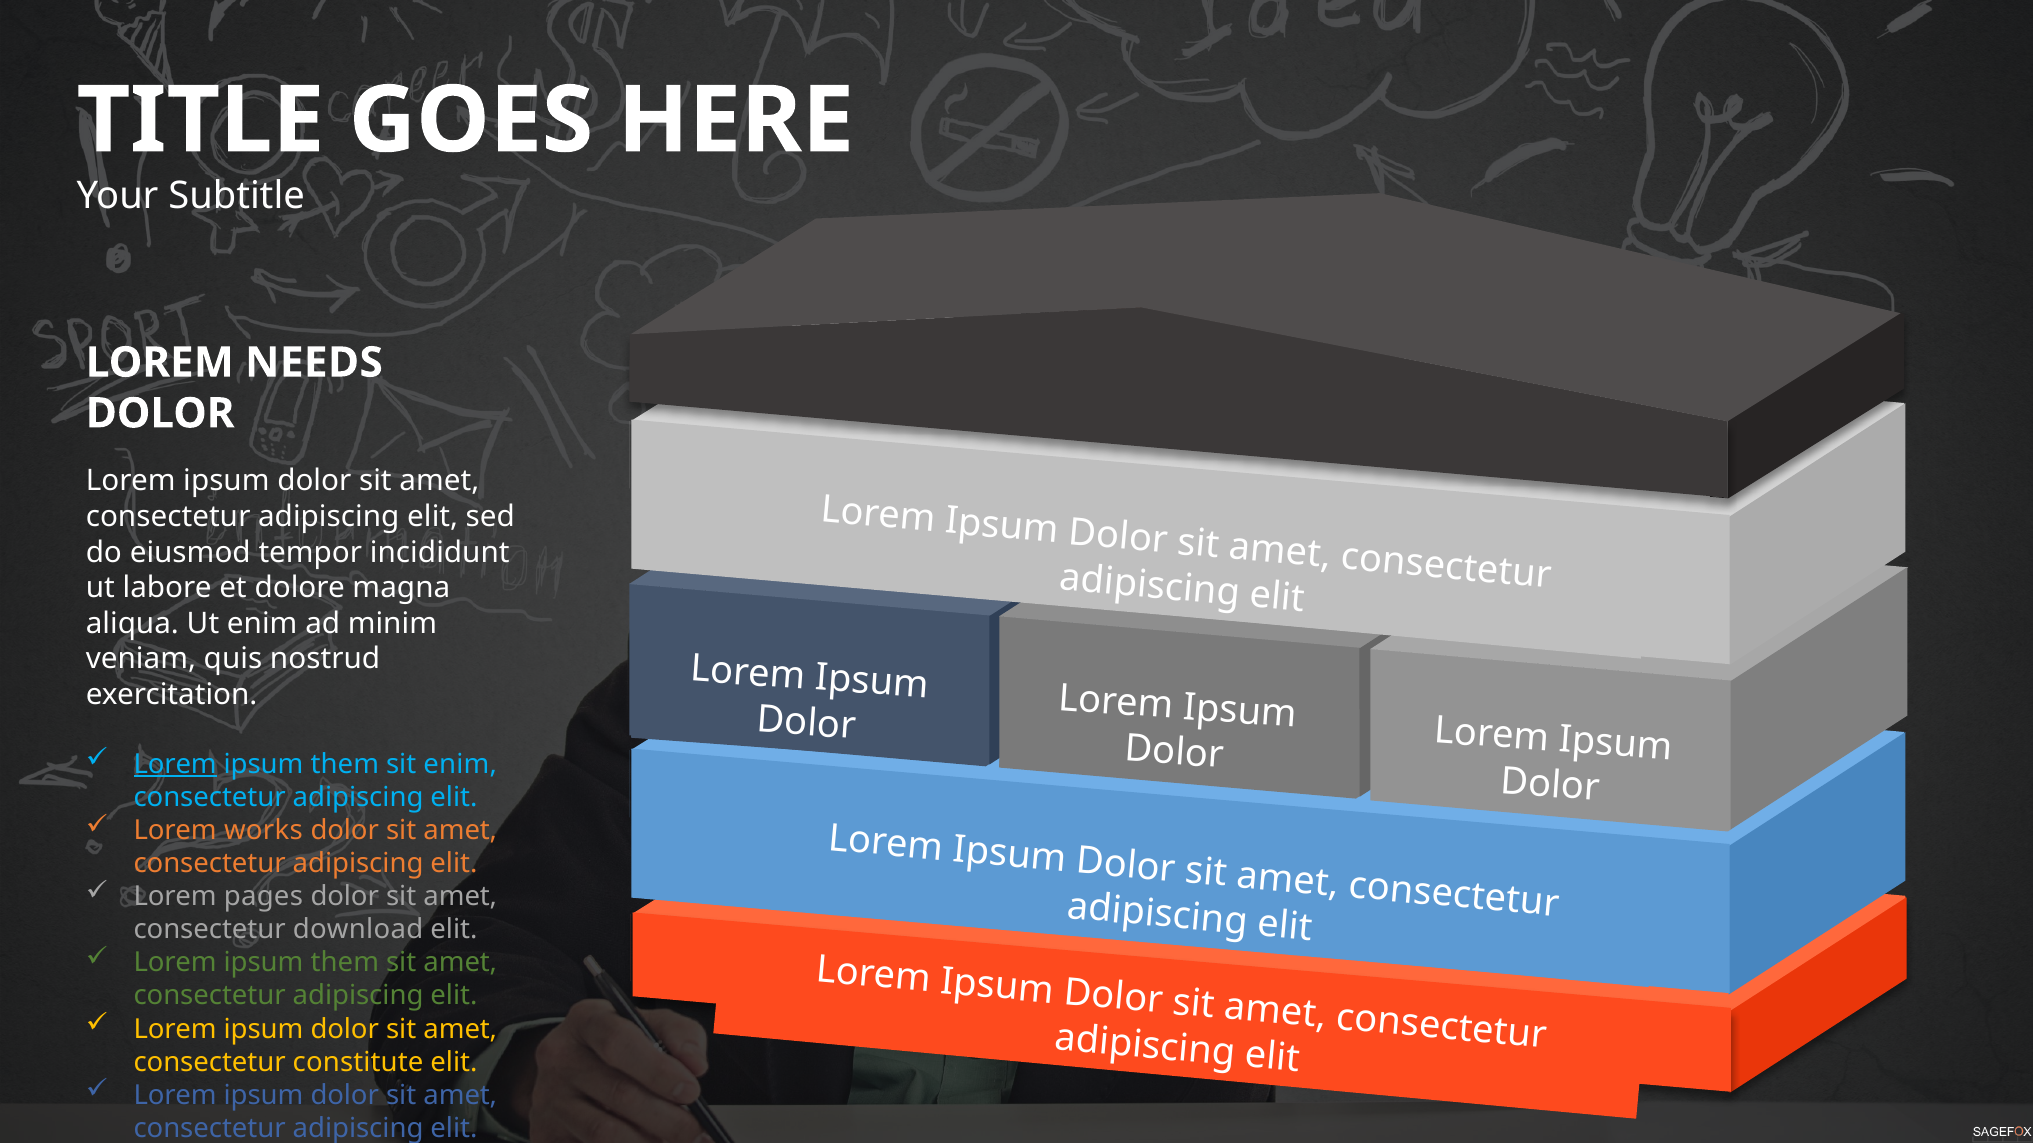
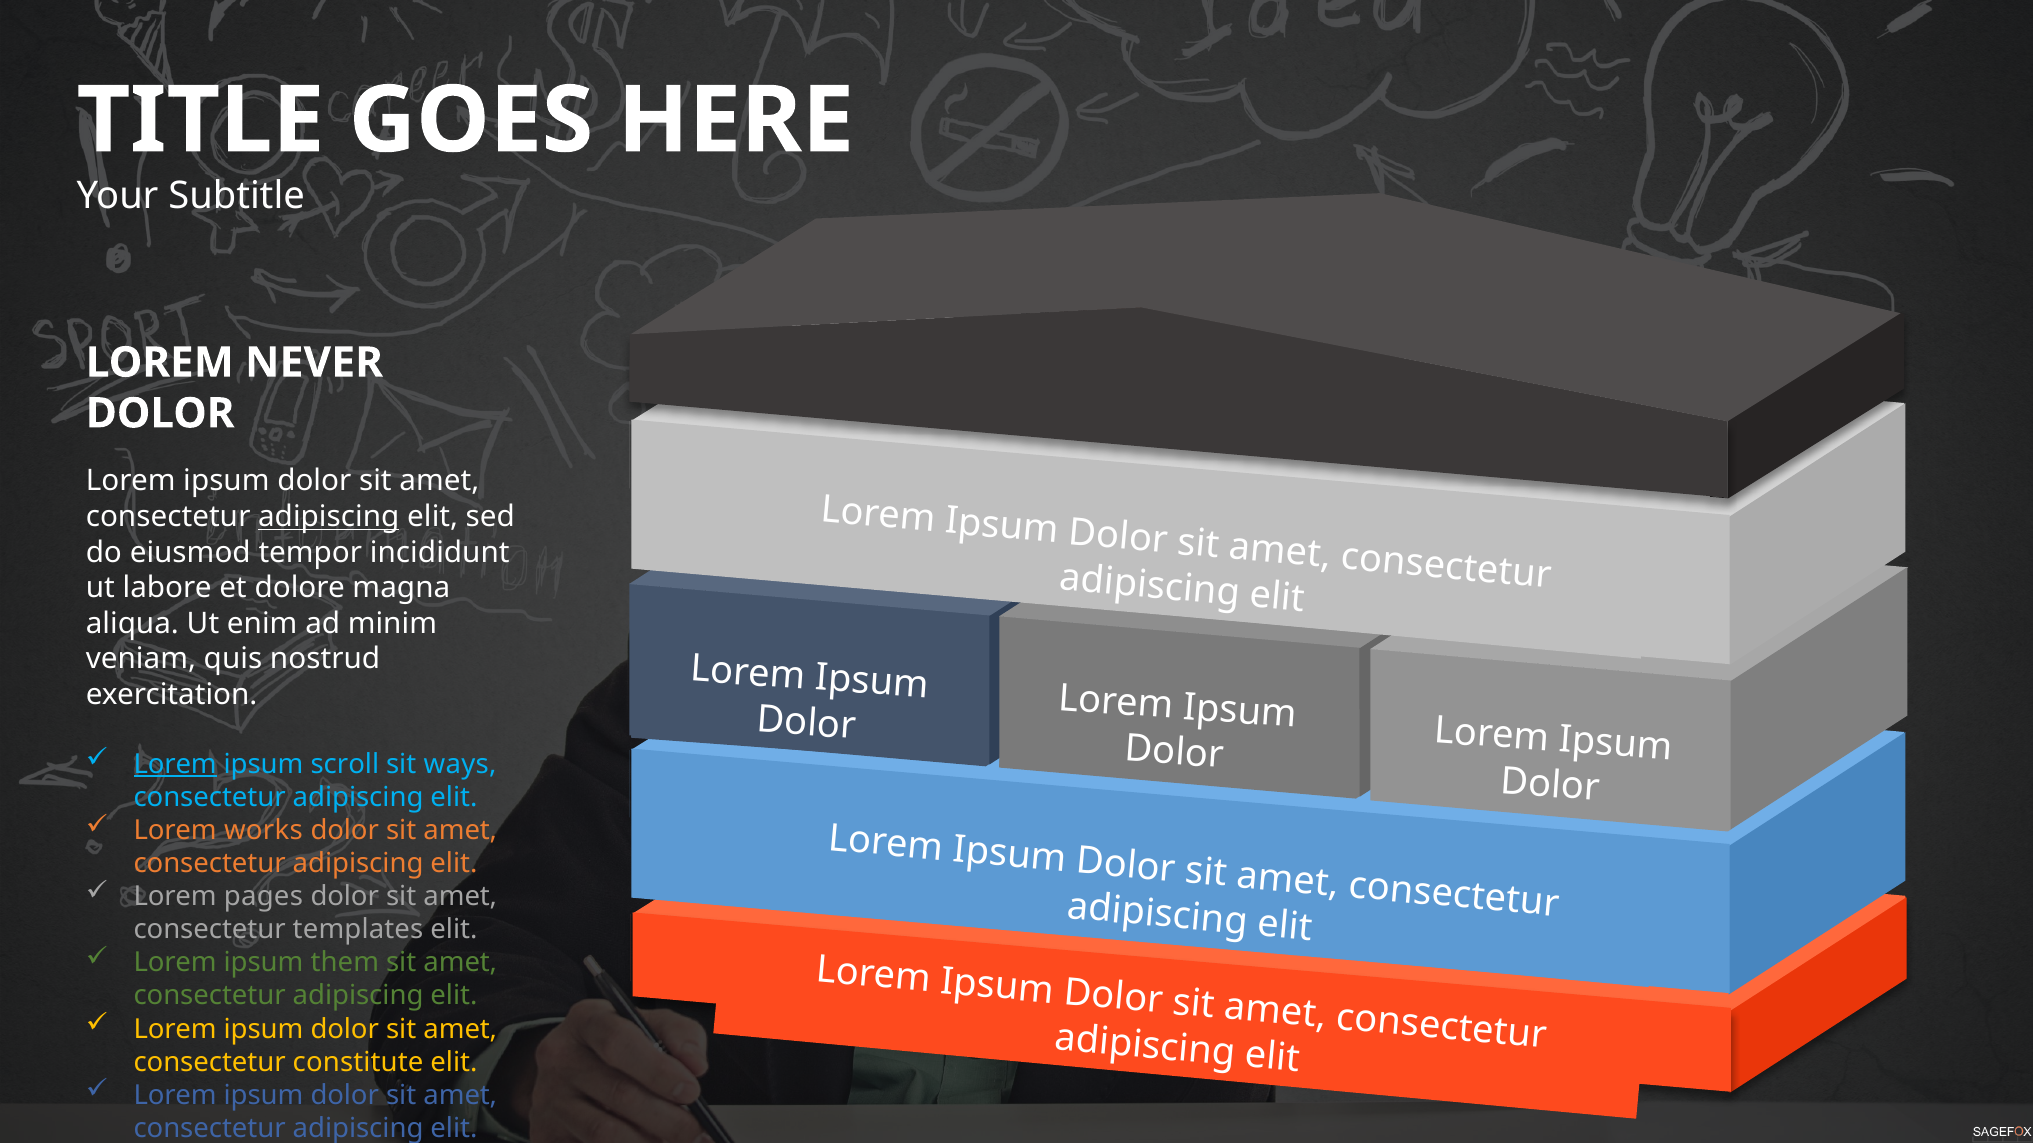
NEEDS: NEEDS -> NEVER
adipiscing at (329, 517) underline: none -> present
them at (345, 765): them -> scroll
sit enim: enim -> ways
download: download -> templates
